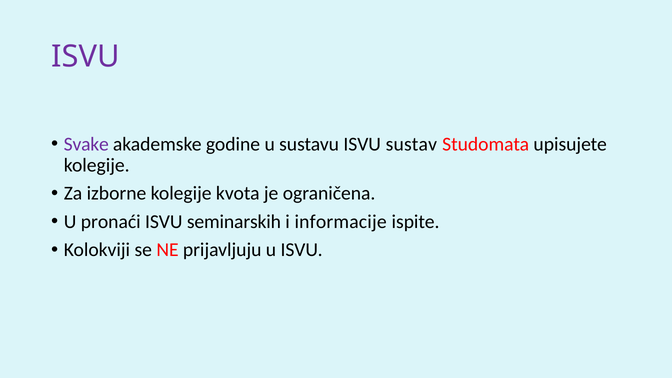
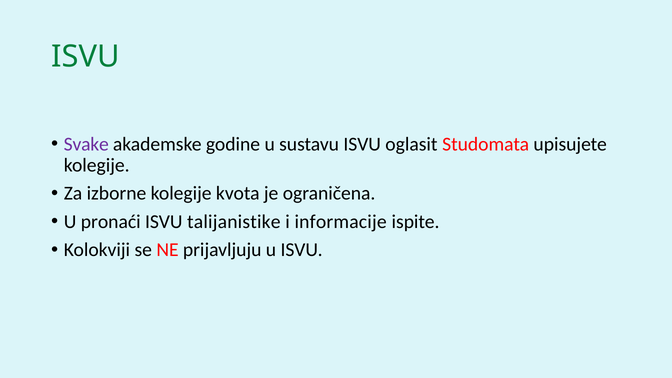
ISVU at (85, 56) colour: purple -> green
sustav: sustav -> oglasit
seminarskih: seminarskih -> talijanistike
